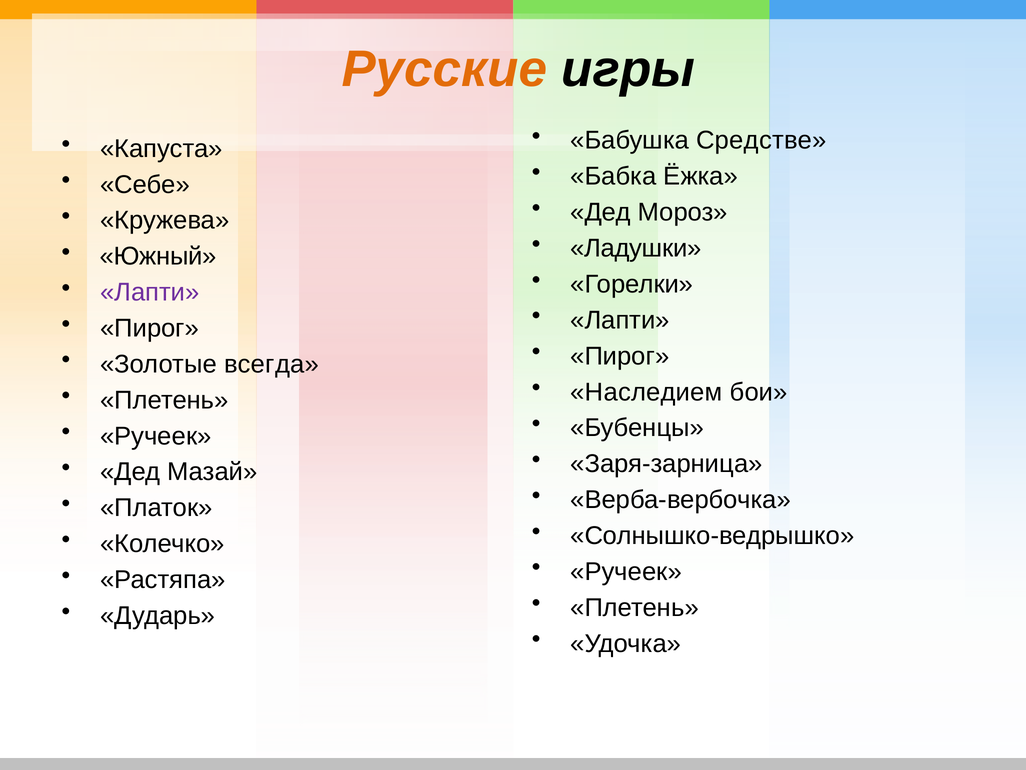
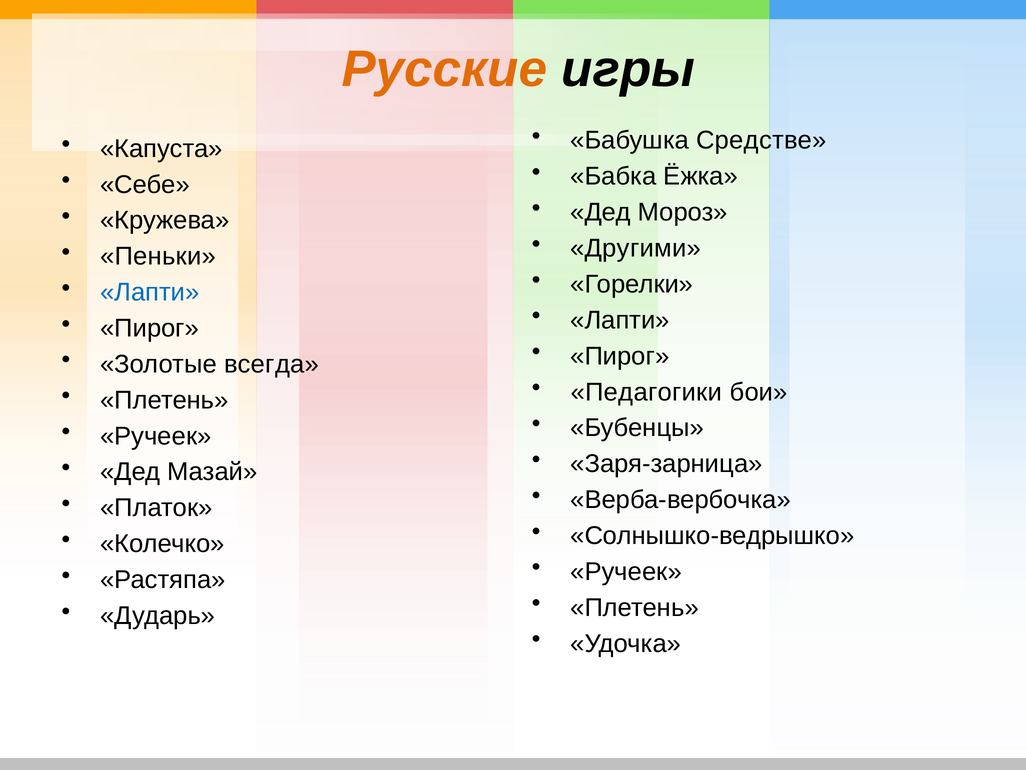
Ладушки: Ладушки -> Другими
Южный: Южный -> Пеньки
Лапти at (150, 292) colour: purple -> blue
Наследием: Наследием -> Педагогики
